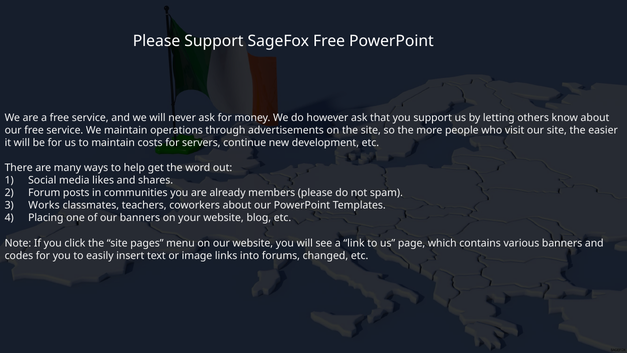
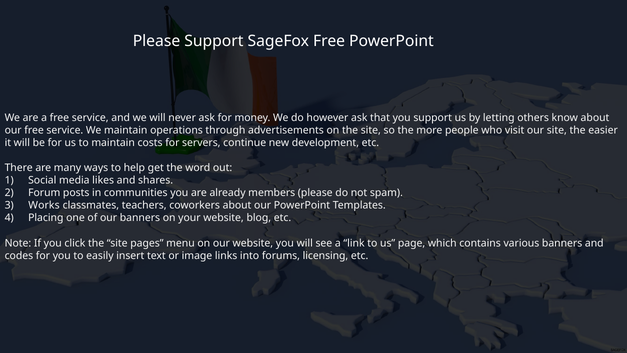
changed: changed -> licensing
